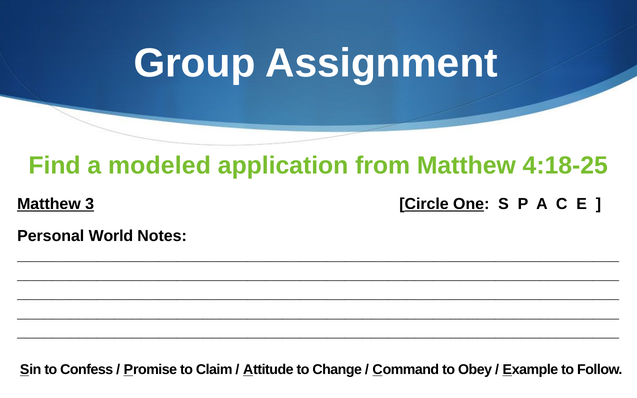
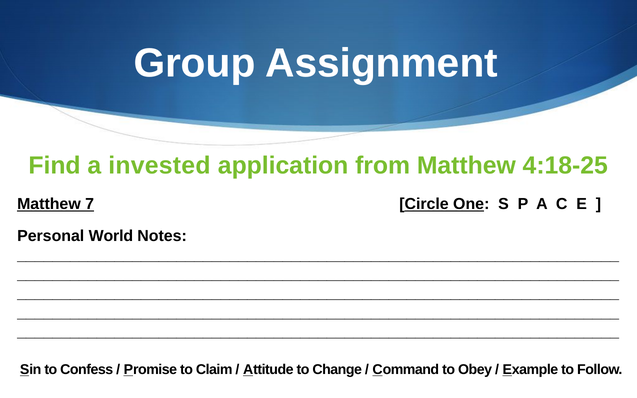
modeled: modeled -> invested
3: 3 -> 7
